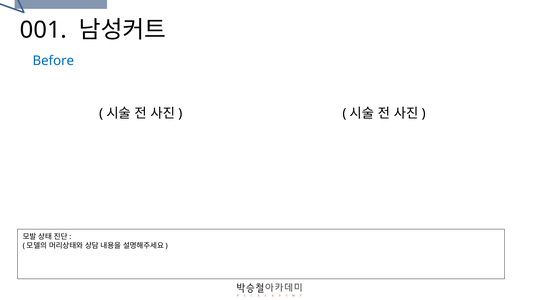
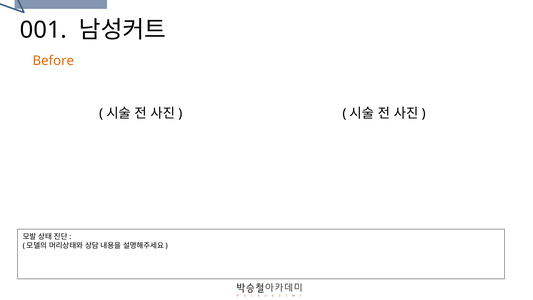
Before colour: blue -> orange
